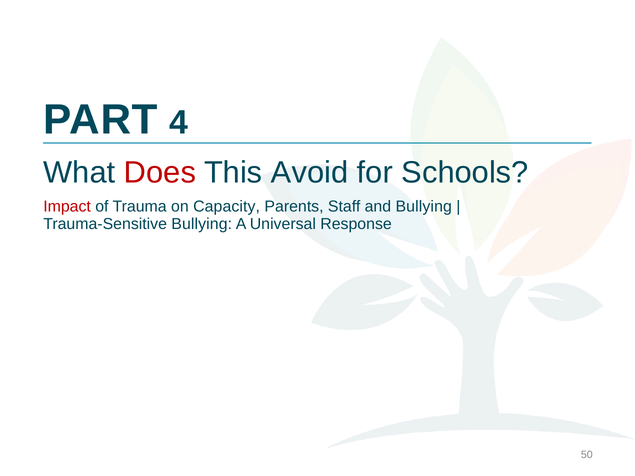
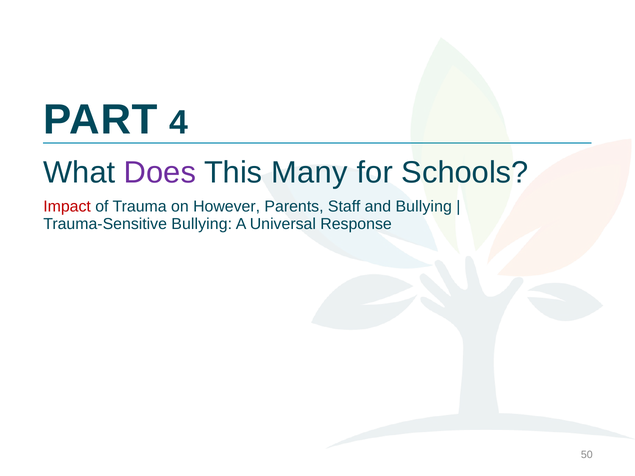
Does colour: red -> purple
Avoid: Avoid -> Many
Capacity: Capacity -> However
